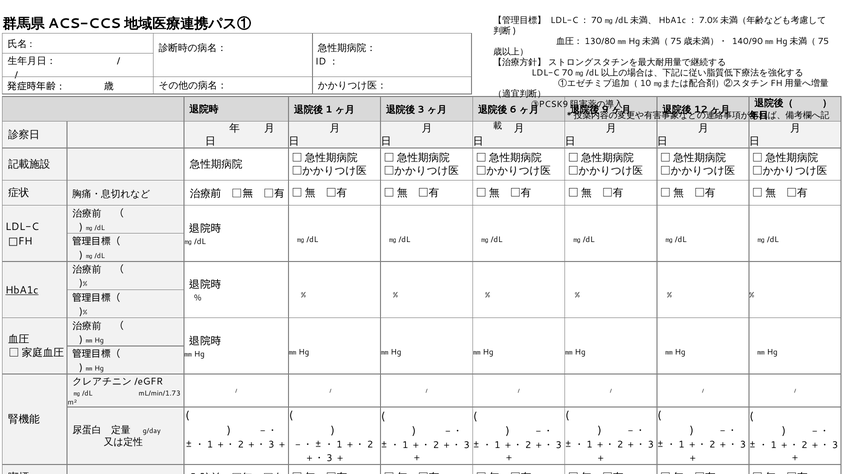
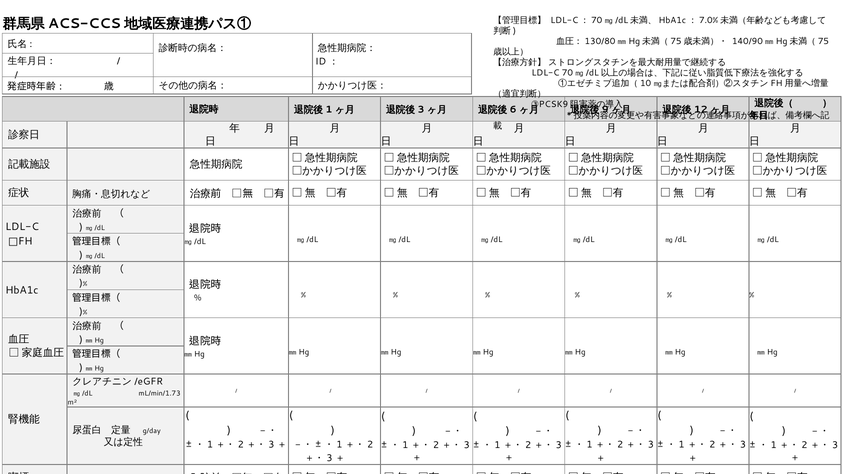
HbA1c underline: present -> none
